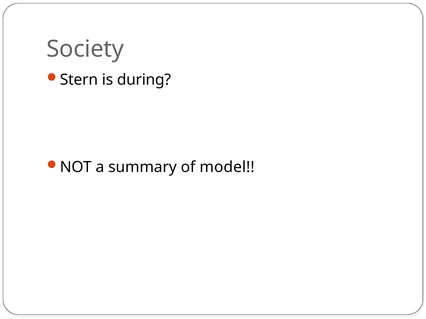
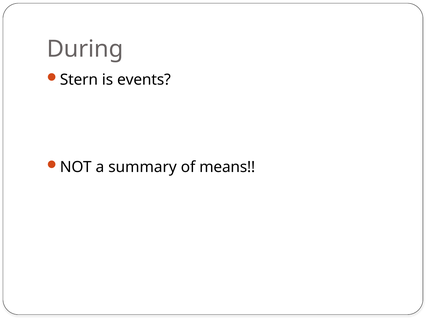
Society: Society -> During
during: during -> events
model: model -> means
